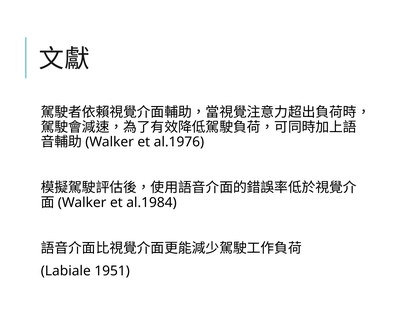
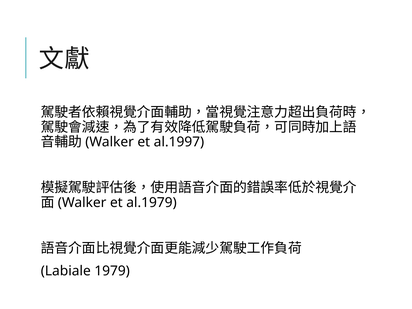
al.1976: al.1976 -> al.1997
al.1984: al.1984 -> al.1979
1951: 1951 -> 1979
